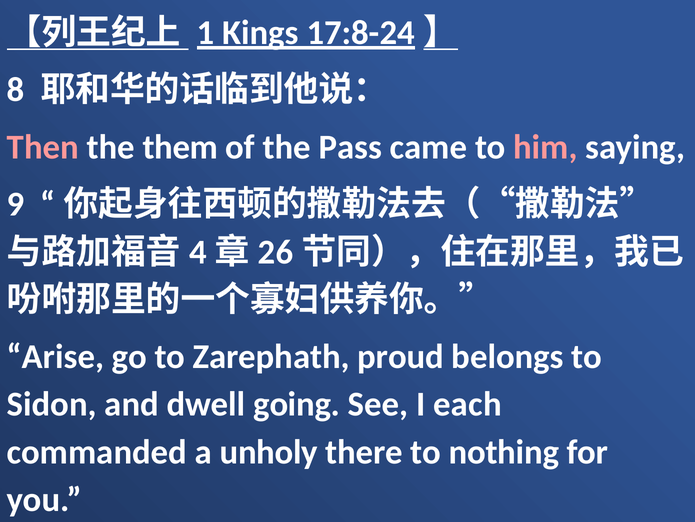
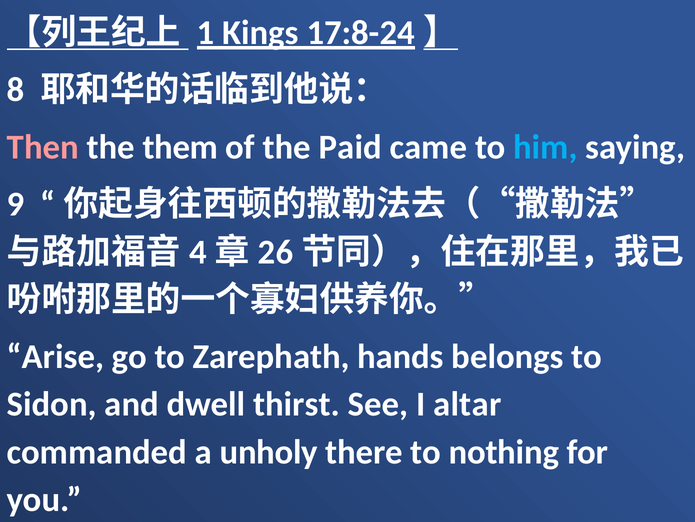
Pass: Pass -> Paid
him colour: pink -> light blue
proud: proud -> hands
going: going -> thirst
each: each -> altar
